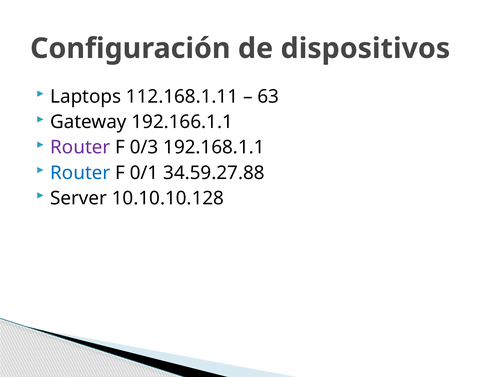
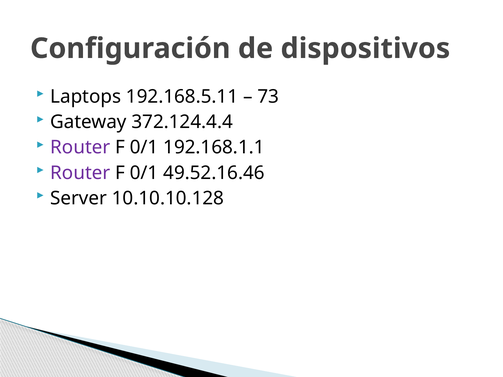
112.168.1.11: 112.168.1.11 -> 192.168.5.11
63: 63 -> 73
192.166.1.1: 192.166.1.1 -> 372.124.4.4
0/3 at (144, 148): 0/3 -> 0/1
Router at (80, 173) colour: blue -> purple
34.59.27.88: 34.59.27.88 -> 49.52.16.46
